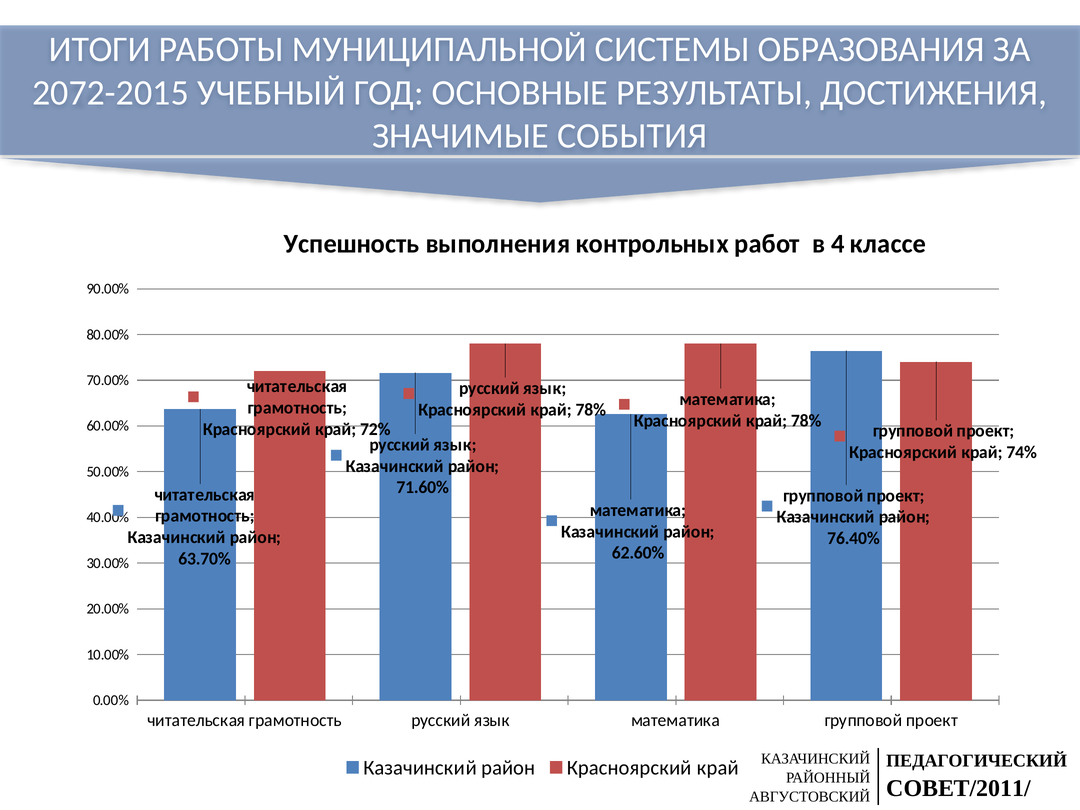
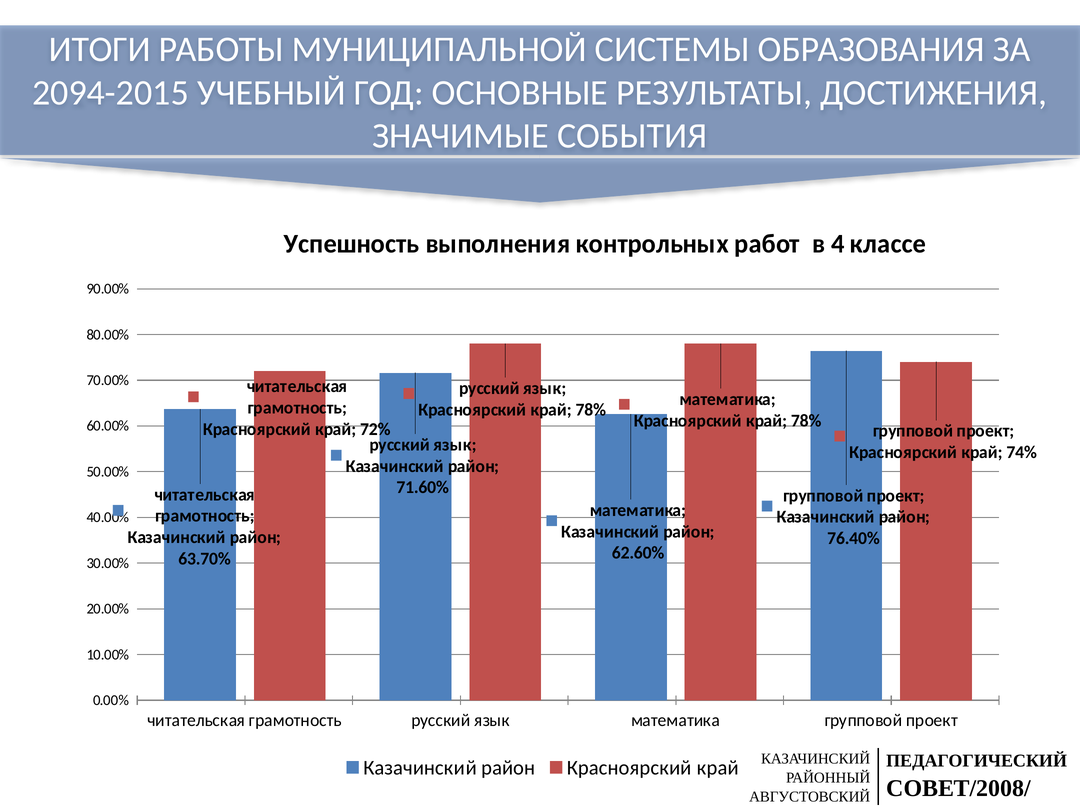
2072-2015: 2072-2015 -> 2094-2015
СОВЕТ/2011/: СОВЕТ/2011/ -> СОВЕТ/2008/
